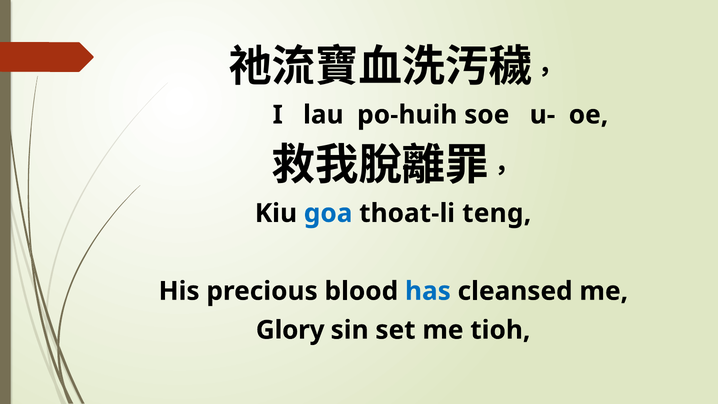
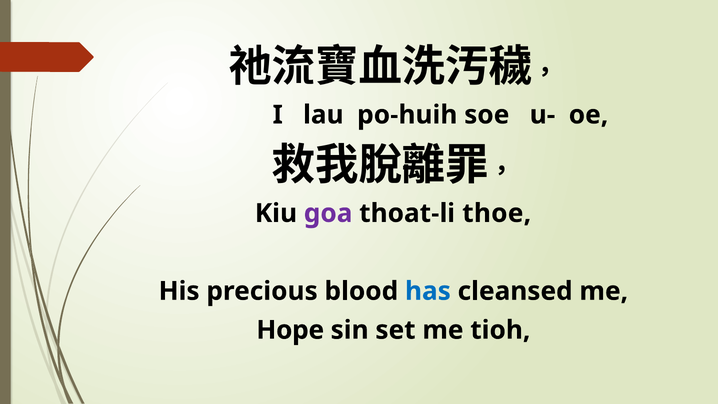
goa colour: blue -> purple
teng: teng -> thoe
Glory: Glory -> Hope
